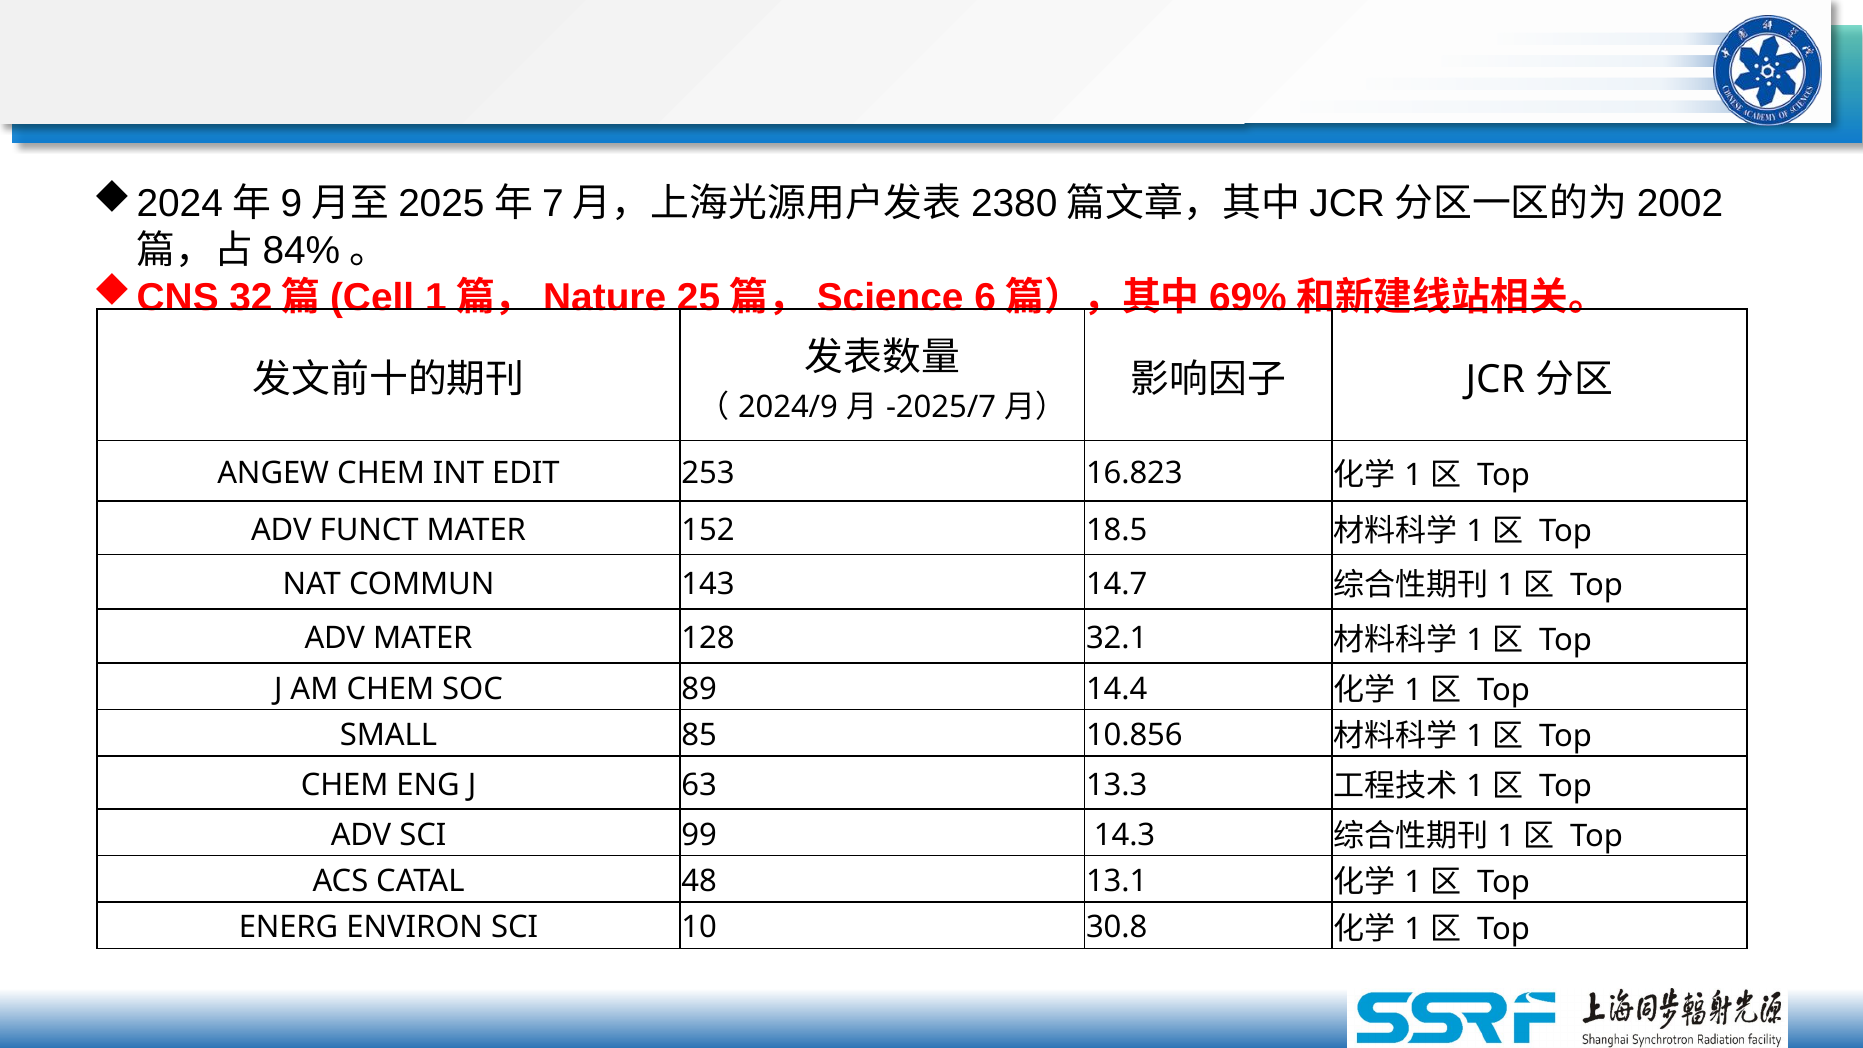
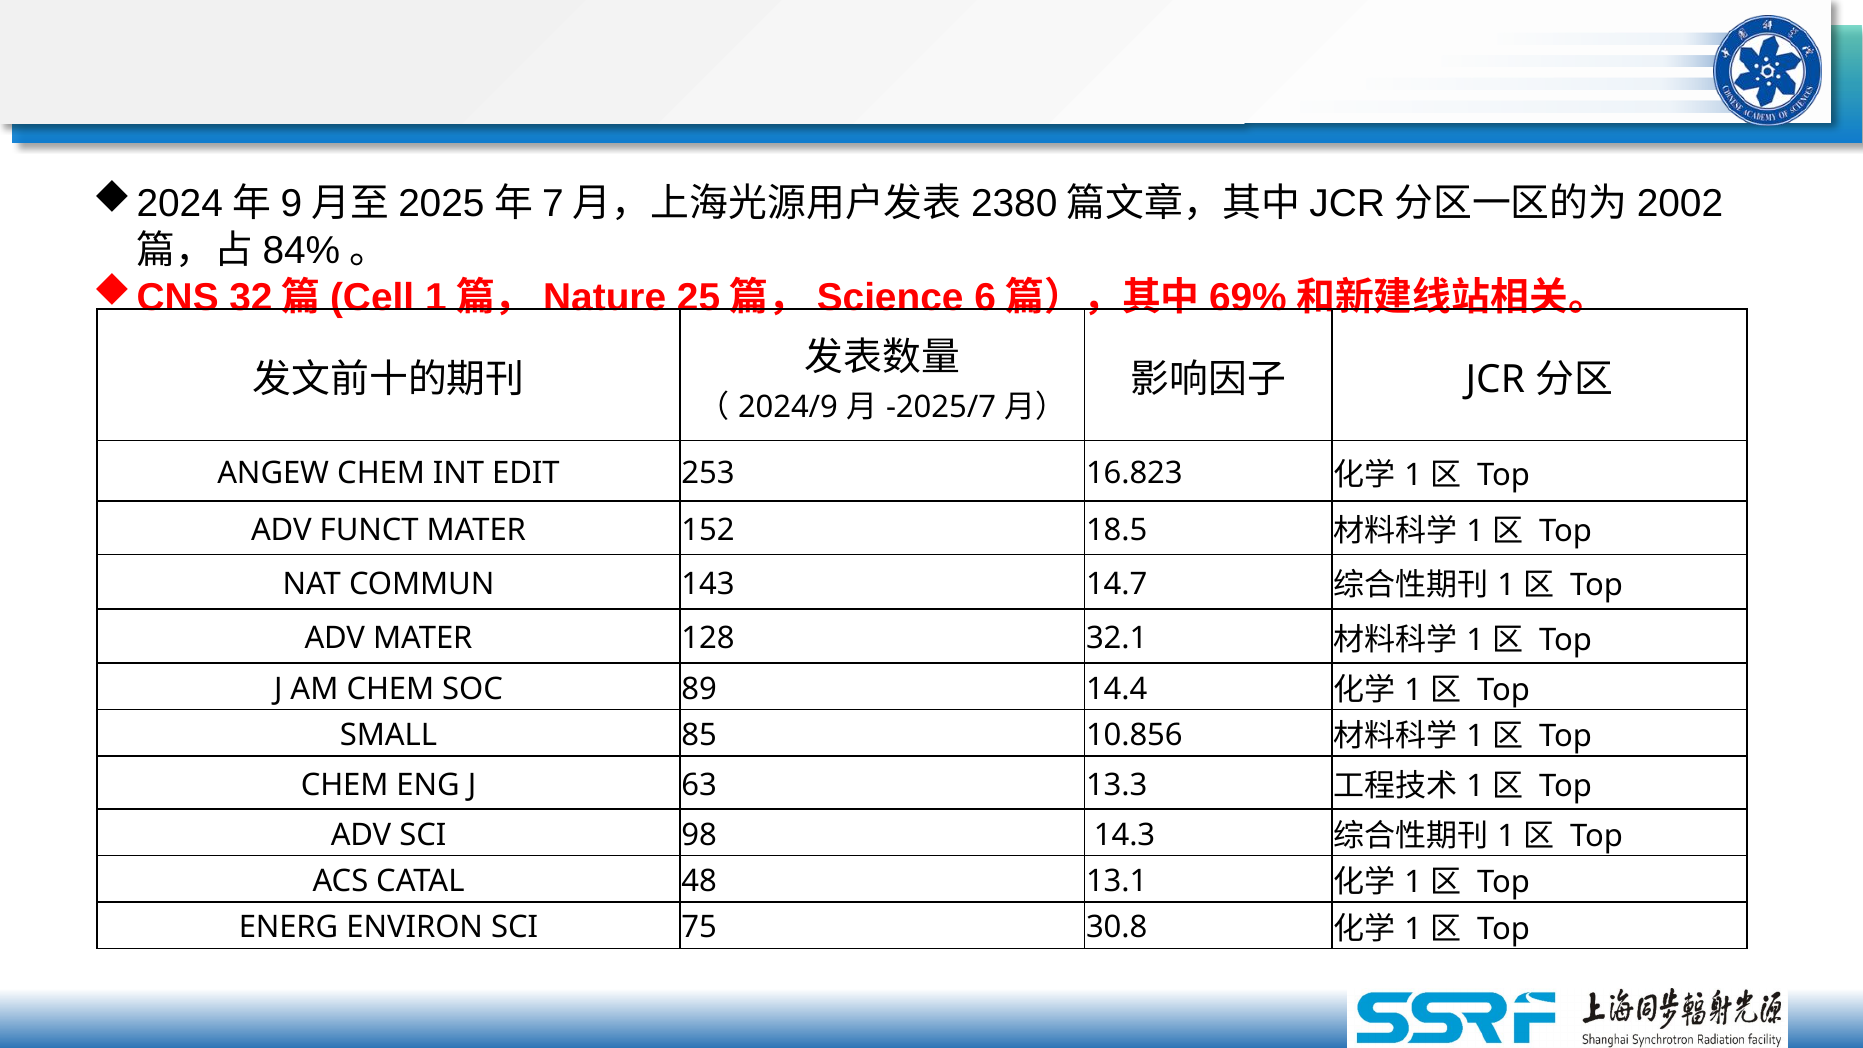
99: 99 -> 98
10: 10 -> 75
